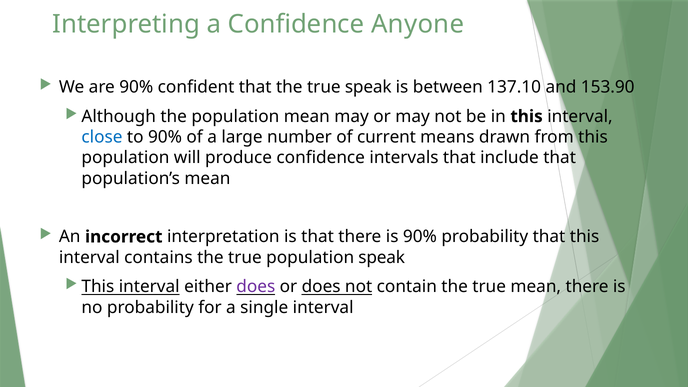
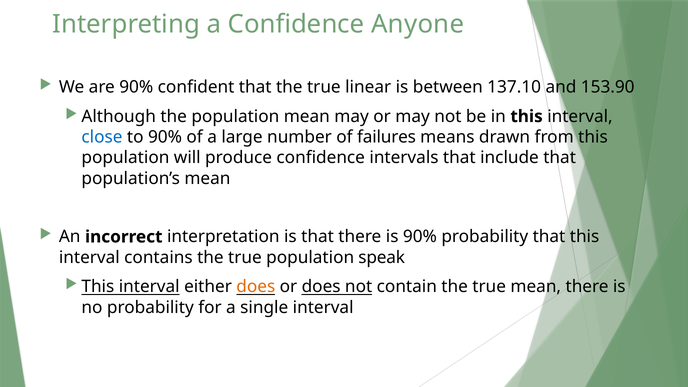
true speak: speak -> linear
current: current -> failures
does at (256, 287) colour: purple -> orange
